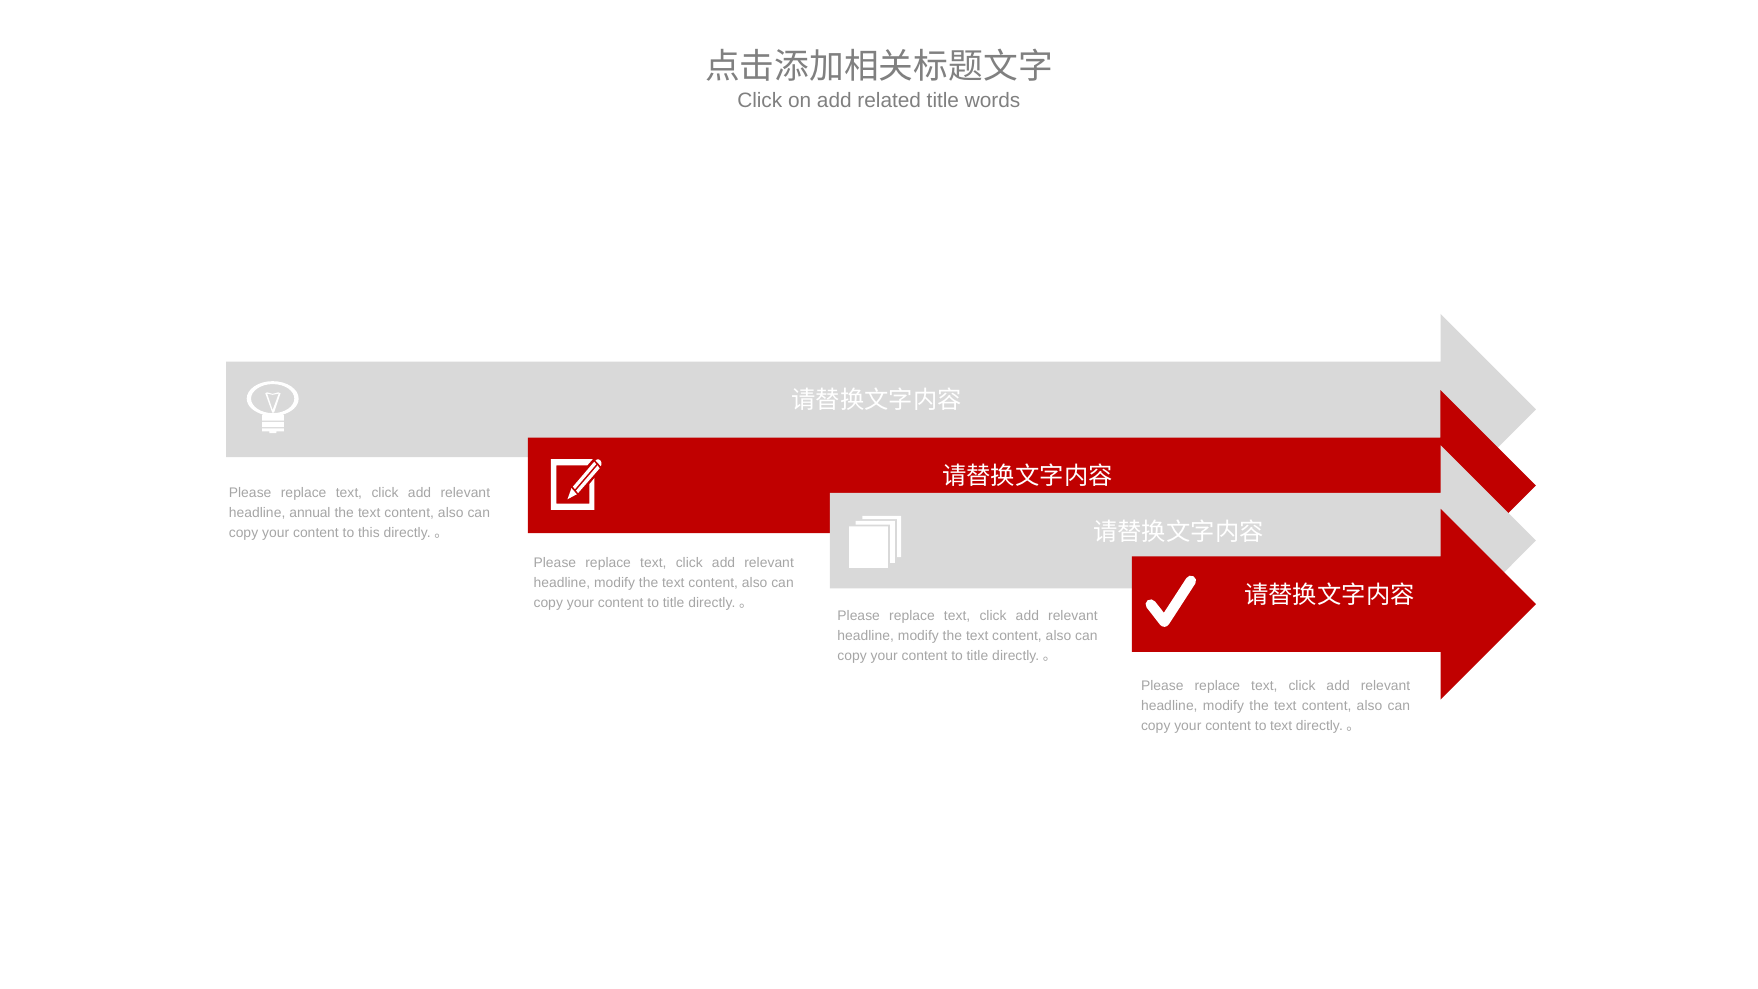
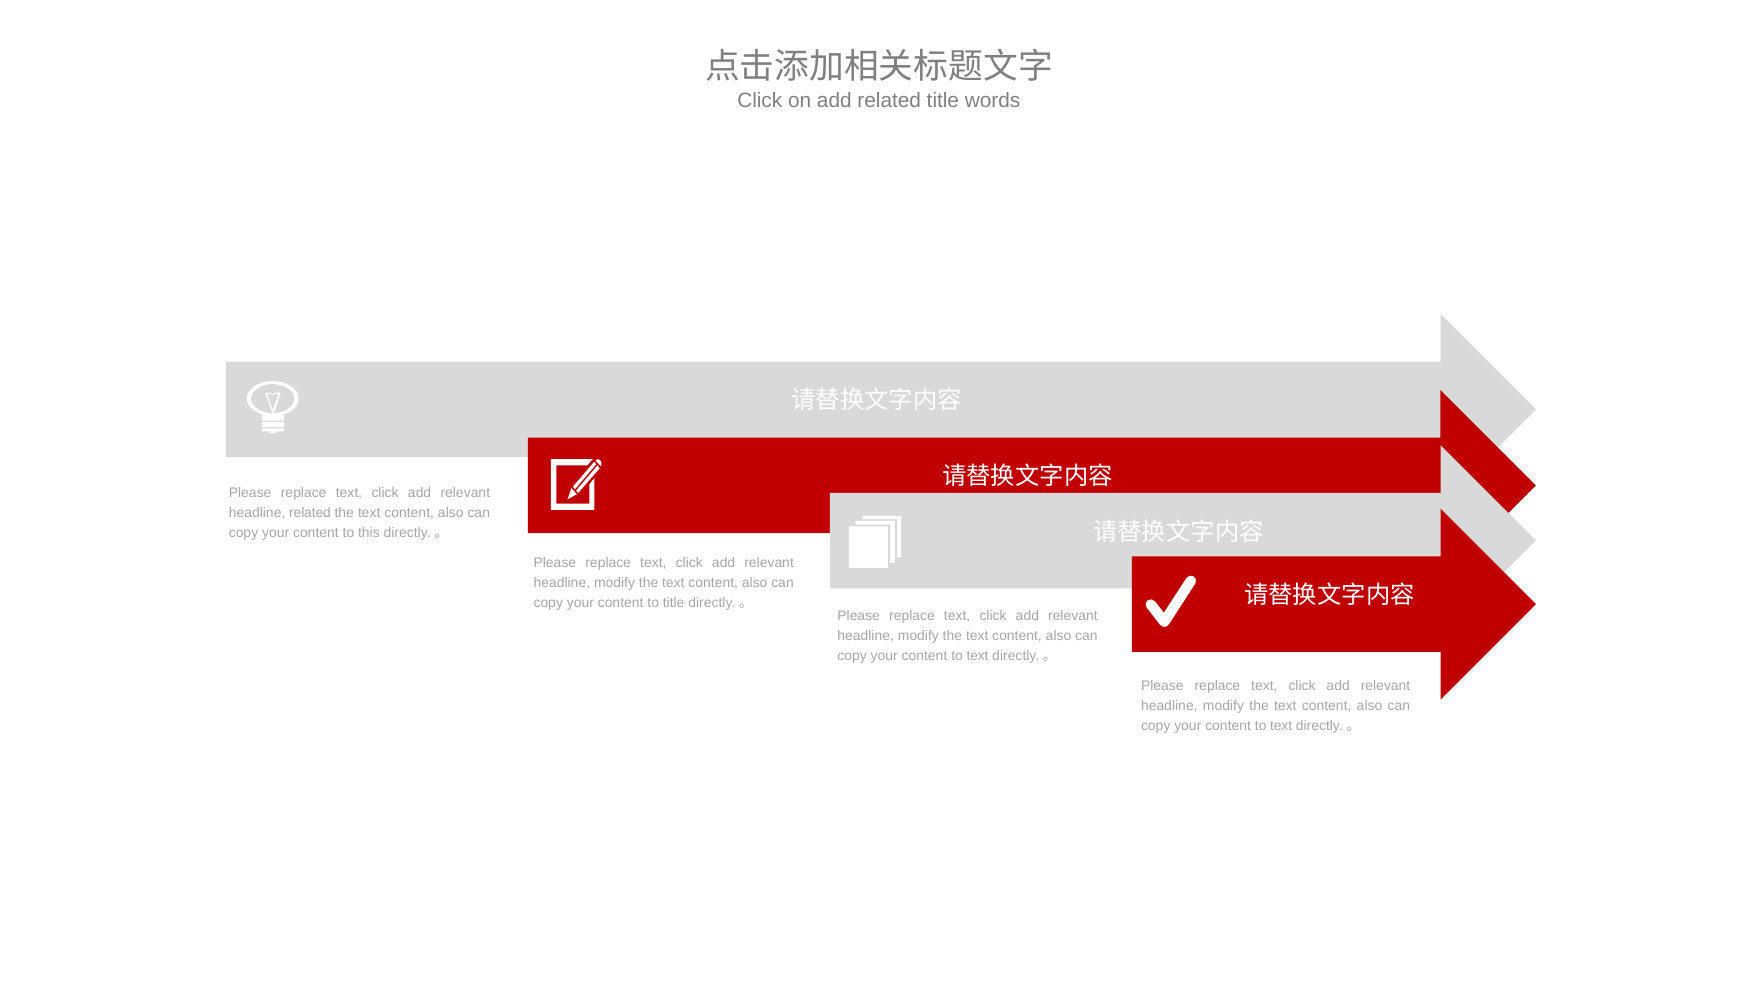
headline annual: annual -> related
title at (977, 656): title -> text
